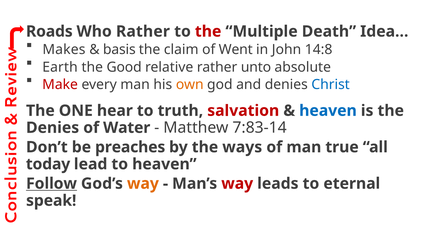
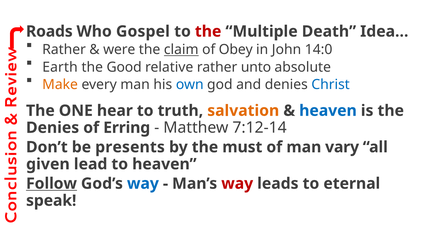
Who Rather: Rather -> Gospel
Makes at (64, 50): Makes -> Rather
basis: basis -> were
claim underline: none -> present
Went: Went -> Obey
14:8: 14:8 -> 14:0
Make colour: red -> orange
own colour: orange -> blue
salvation colour: red -> orange
Water: Water -> Erring
7:83-14: 7:83-14 -> 7:12-14
preaches: preaches -> presents
ways: ways -> must
true: true -> vary
today: today -> given
way at (143, 183) colour: orange -> blue
